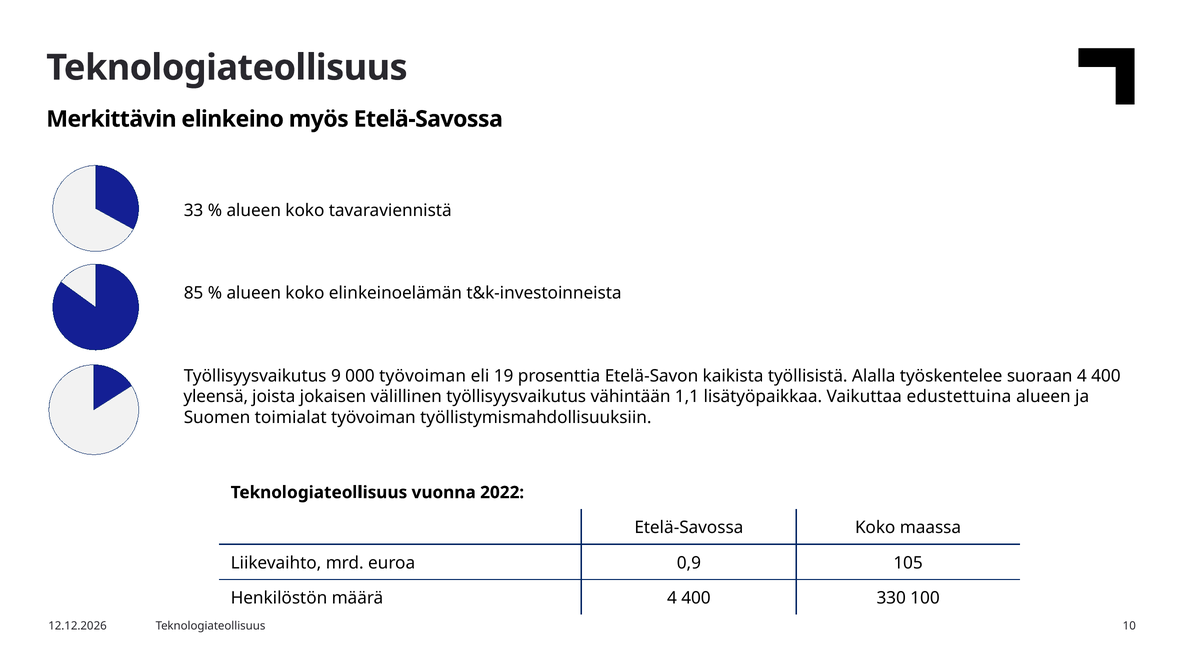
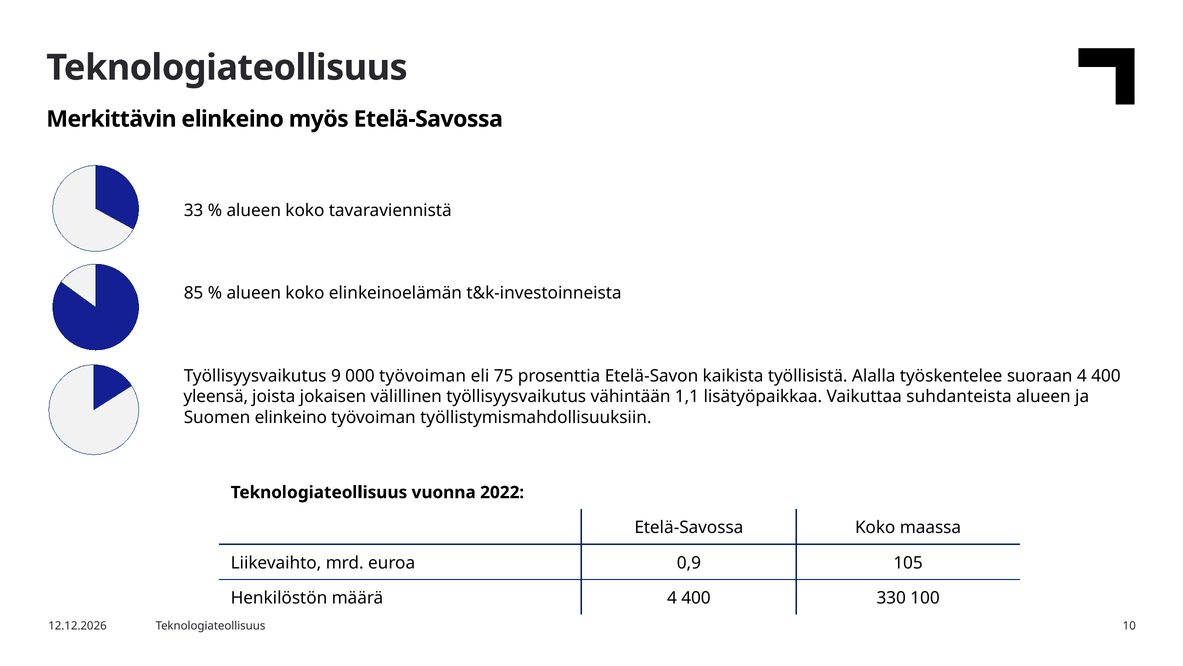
19: 19 -> 75
edustettuina: edustettuina -> suhdanteista
Suomen toimialat: toimialat -> elinkeino
